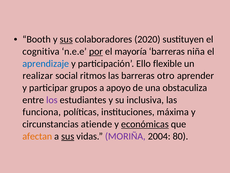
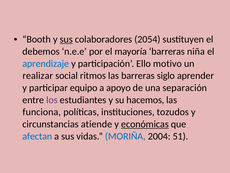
2020: 2020 -> 2054
cognitiva: cognitiva -> debemos
por underline: present -> none
flexible: flexible -> motivo
otro: otro -> siglo
grupos: grupos -> equipo
obstaculiza: obstaculiza -> separación
inclusiva: inclusiva -> hacemos
máxima: máxima -> tozudos
afectan colour: orange -> blue
sus at (68, 136) underline: present -> none
MORIÑA colour: purple -> blue
80: 80 -> 51
